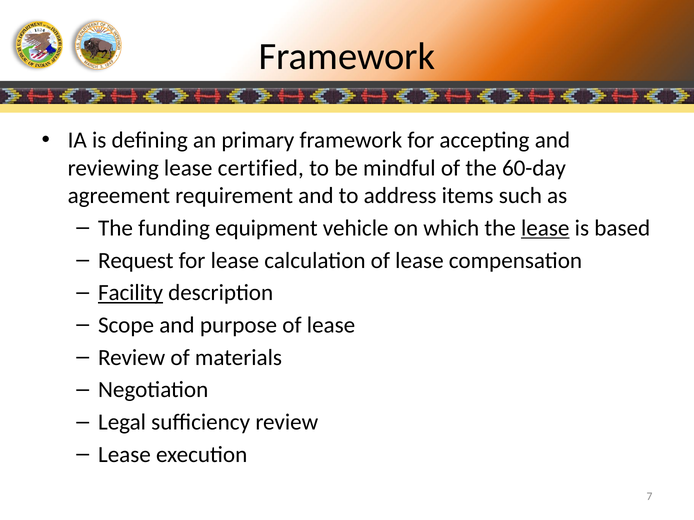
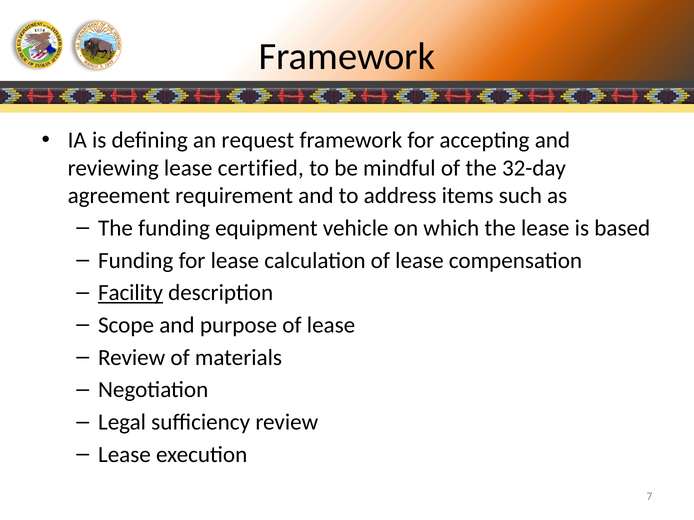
primary: primary -> request
60-day: 60-day -> 32-day
lease at (545, 228) underline: present -> none
Request at (136, 261): Request -> Funding
